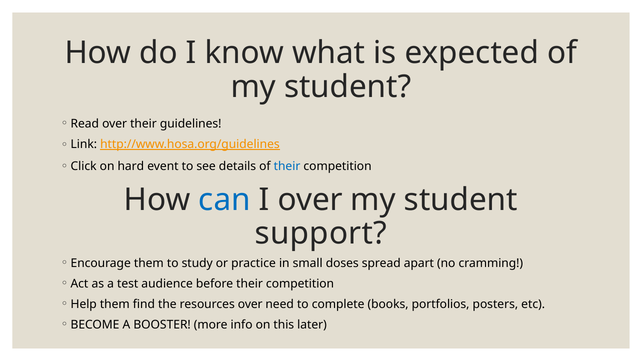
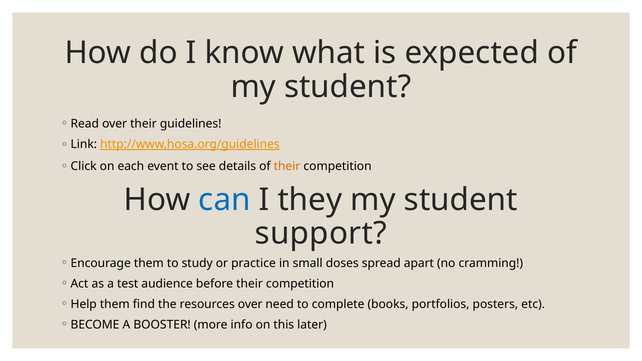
hard: hard -> each
their at (287, 167) colour: blue -> orange
I over: over -> they
